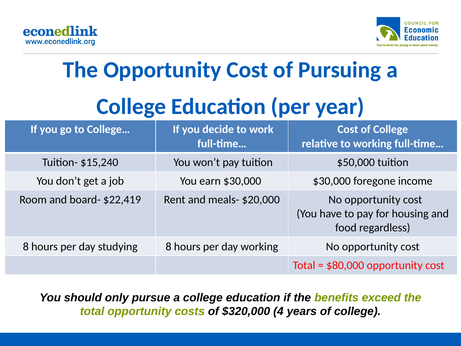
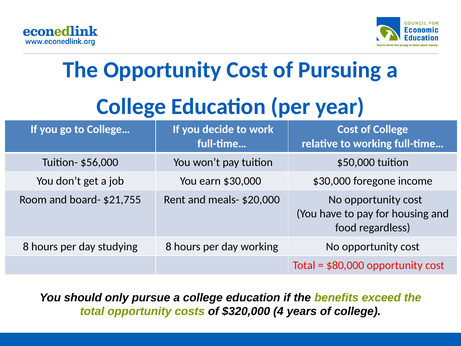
$15,240: $15,240 -> $56,000
$22,419: $22,419 -> $21,755
